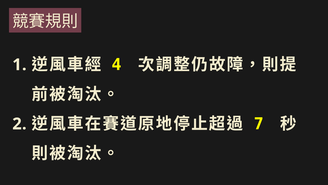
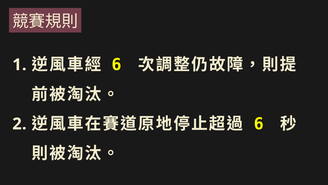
4 at (117, 65): 4 -> 6
7 at (259, 124): 7 -> 6
